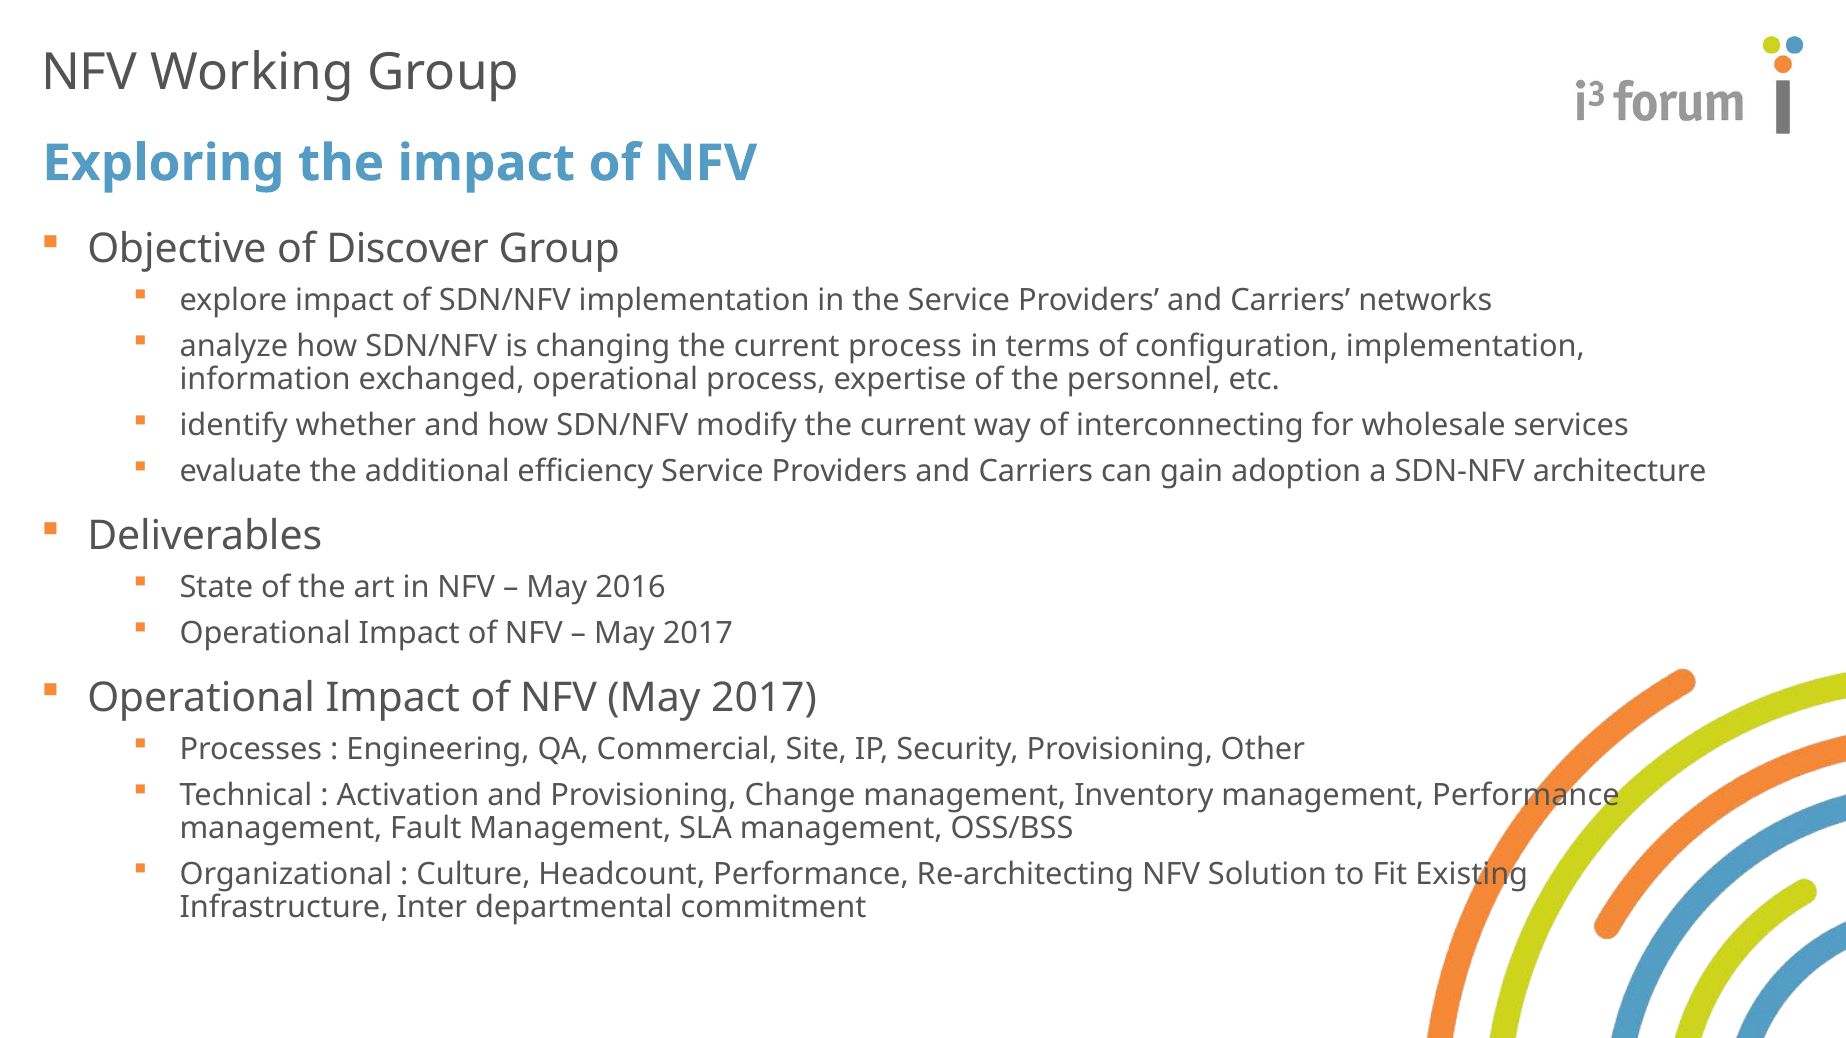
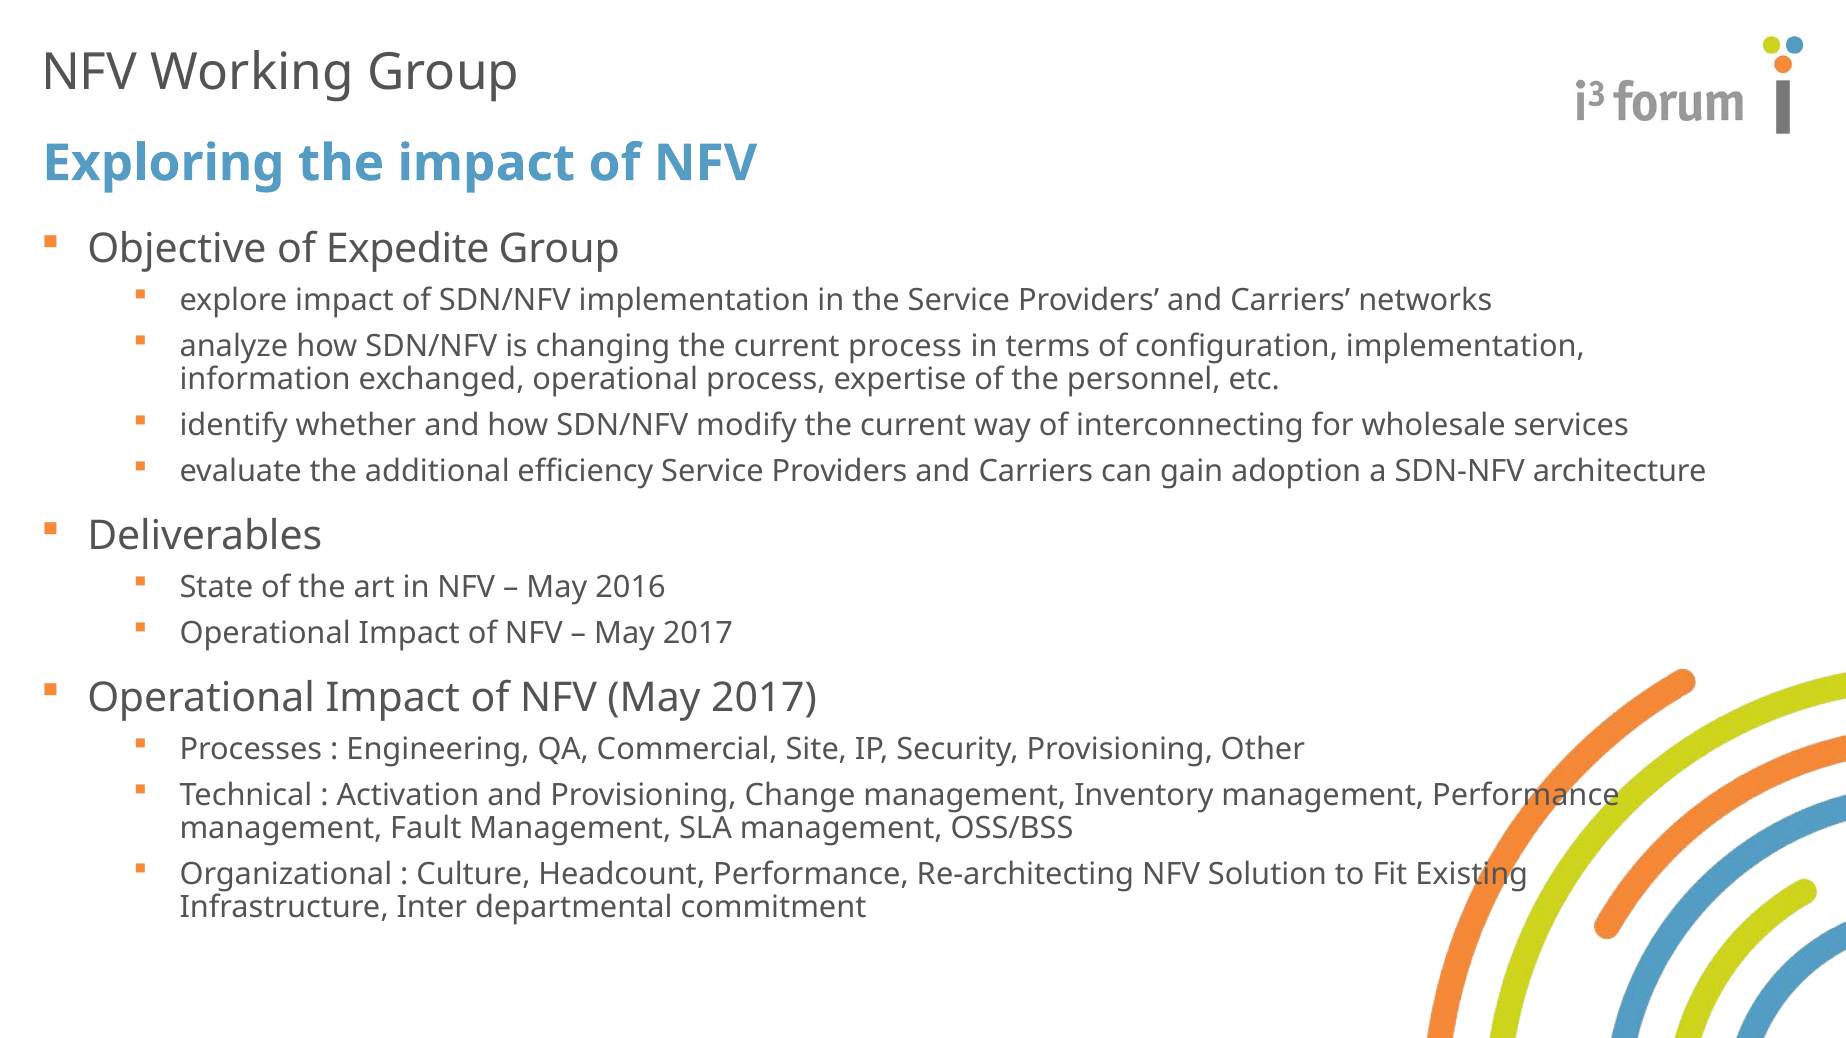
Discover: Discover -> Expedite
